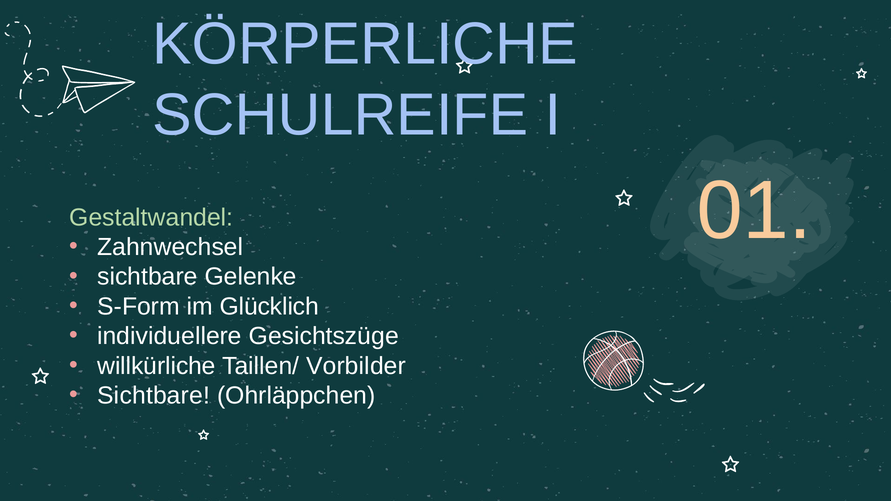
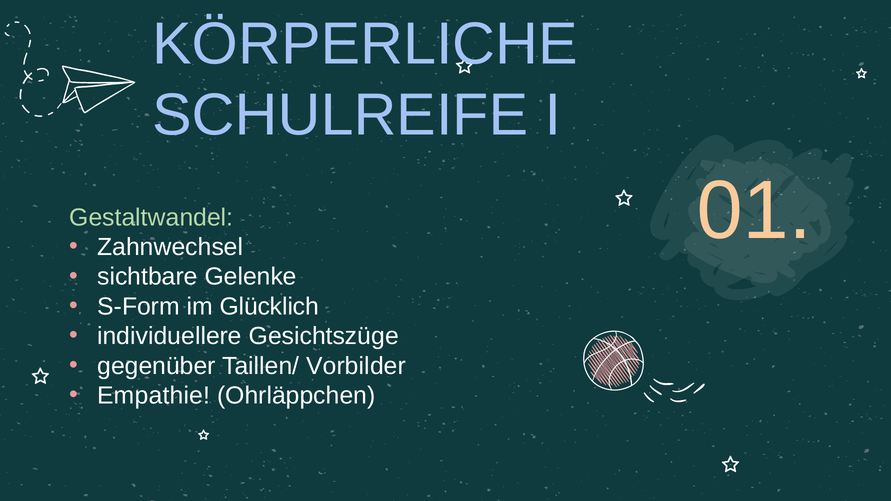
willkürliche: willkürliche -> gegenüber
Sichtbare at (154, 396): Sichtbare -> Empathie
